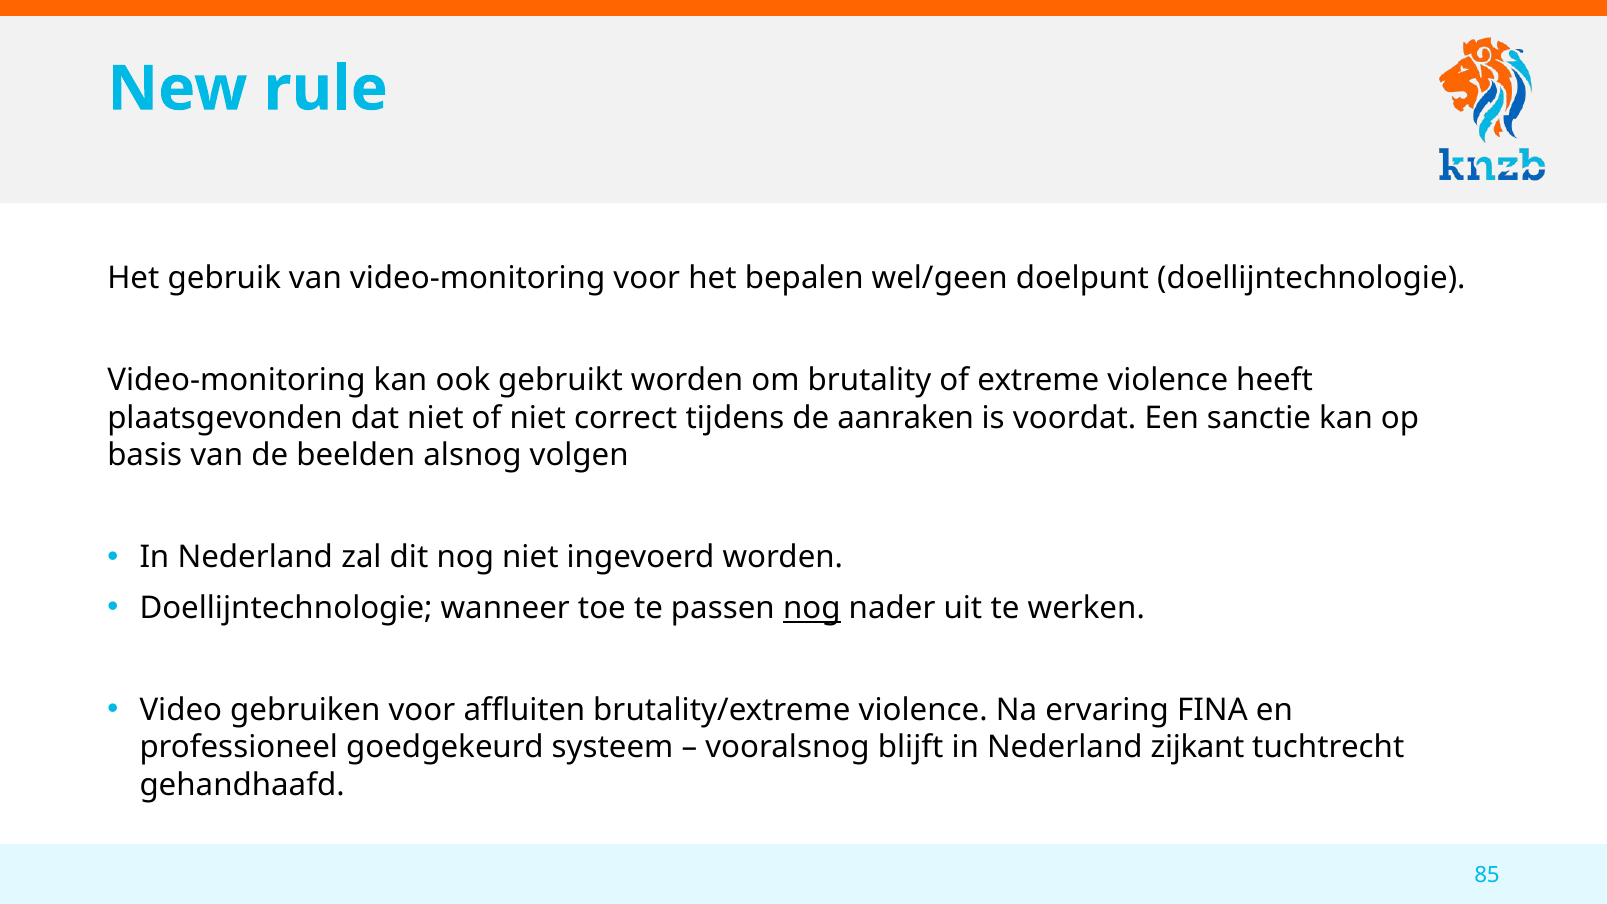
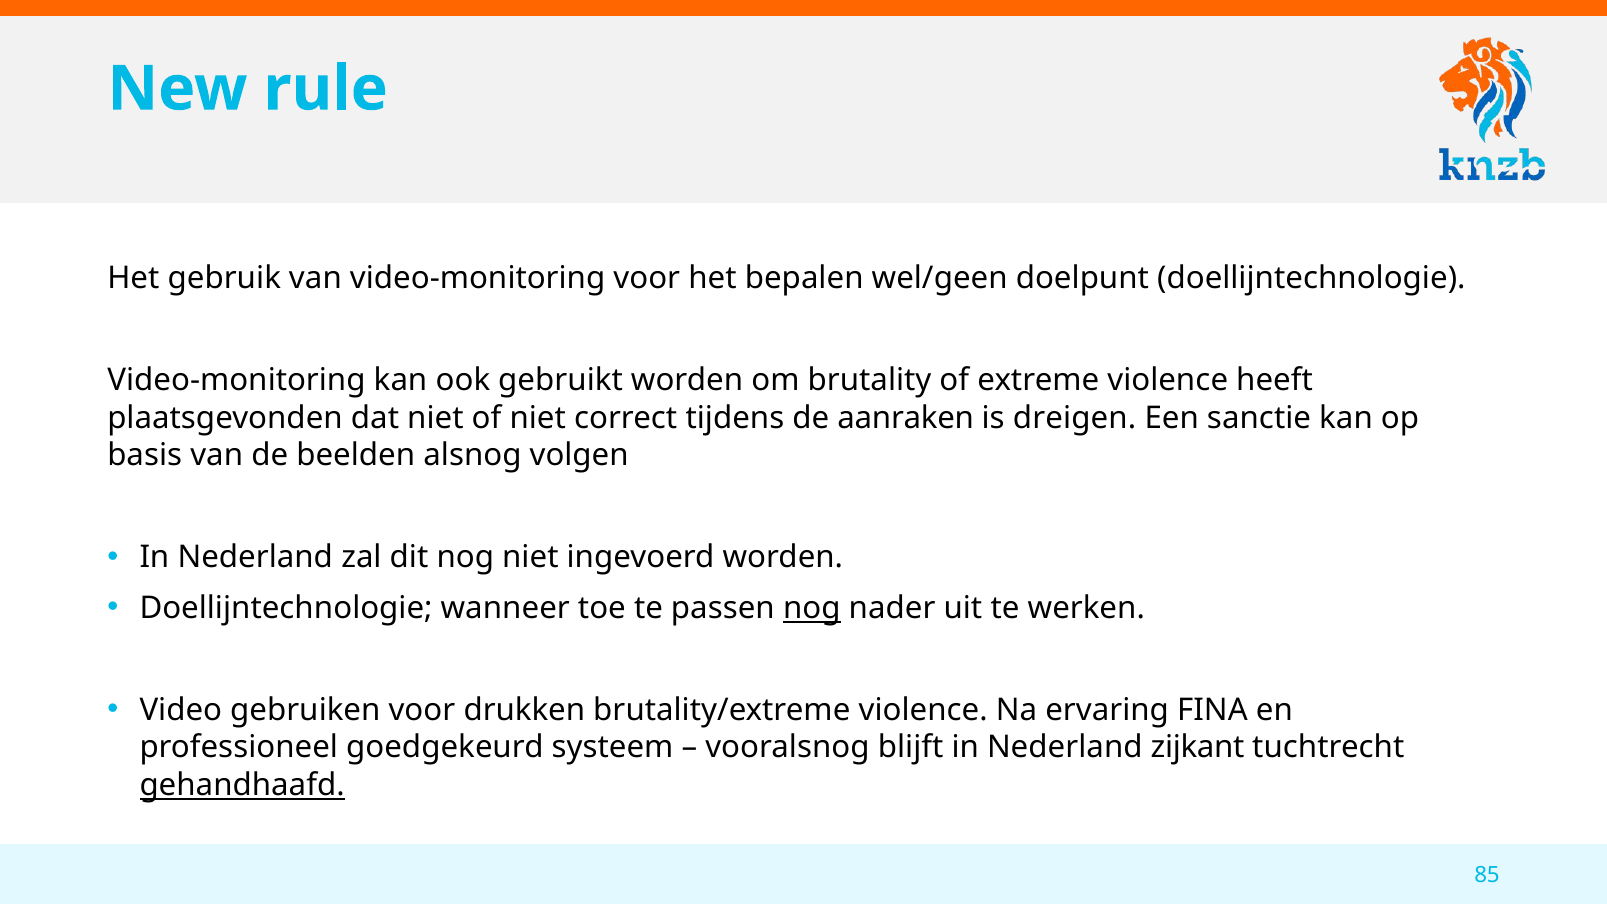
voordat: voordat -> dreigen
affluiten: affluiten -> drukken
gehandhaafd underline: none -> present
